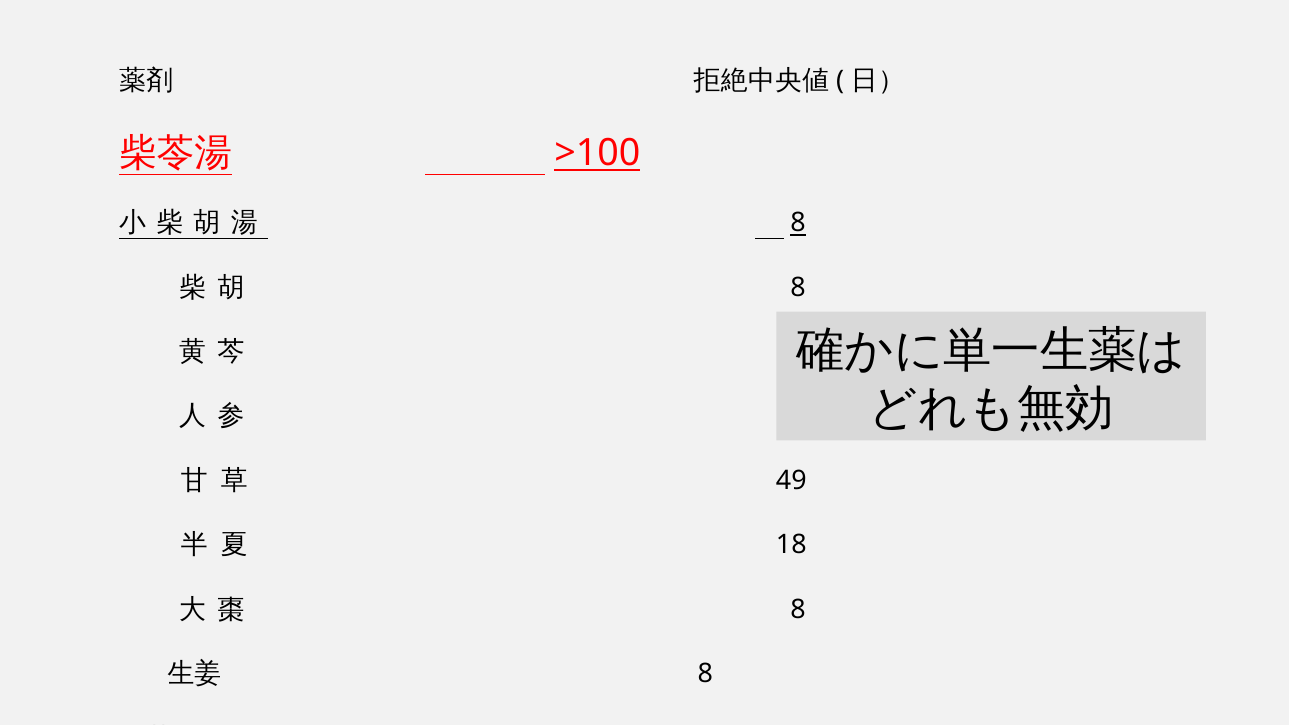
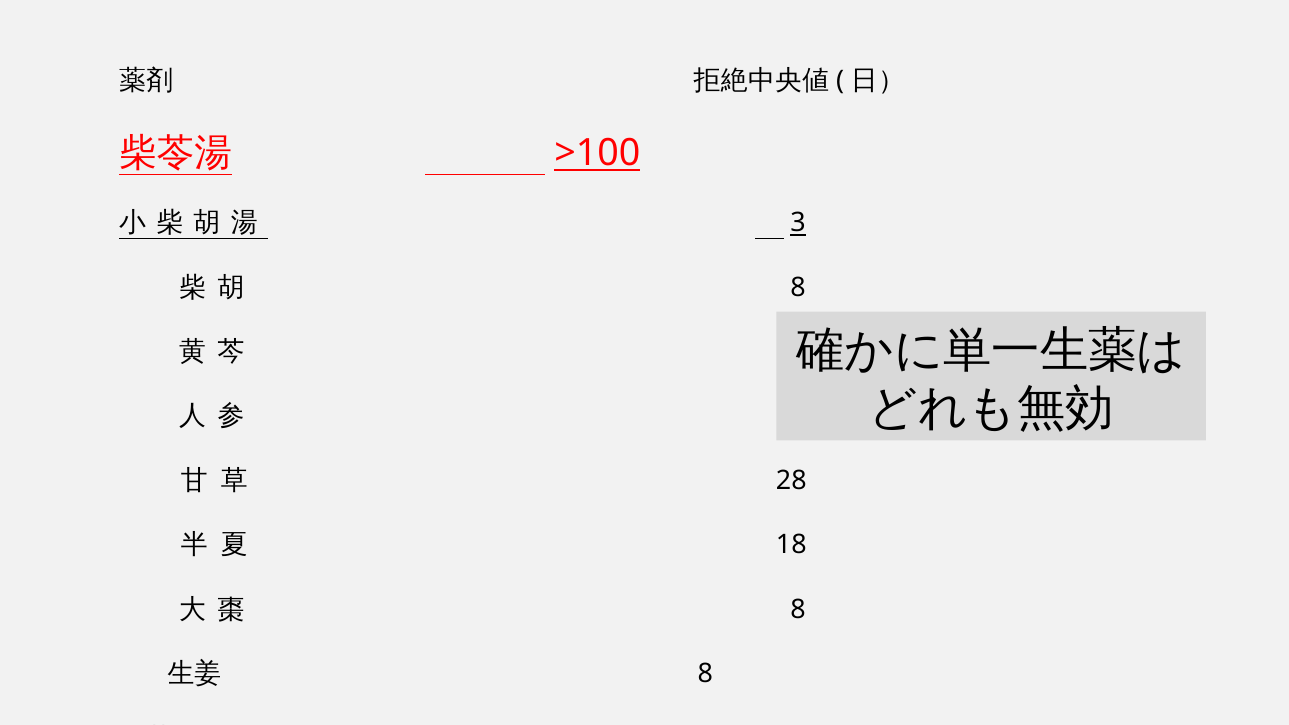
8 at (798, 223): 8 -> 3
49: 49 -> 28
